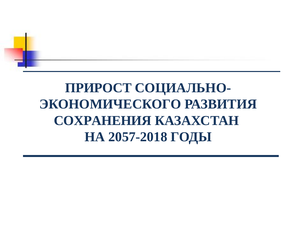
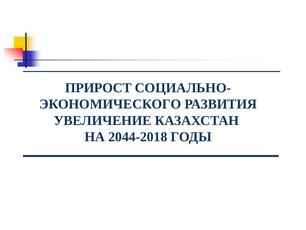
СОХРАНЕНИЯ: СОХРАНЕНИЯ -> УВЕЛИЧЕНИЕ
2057-2018: 2057-2018 -> 2044-2018
